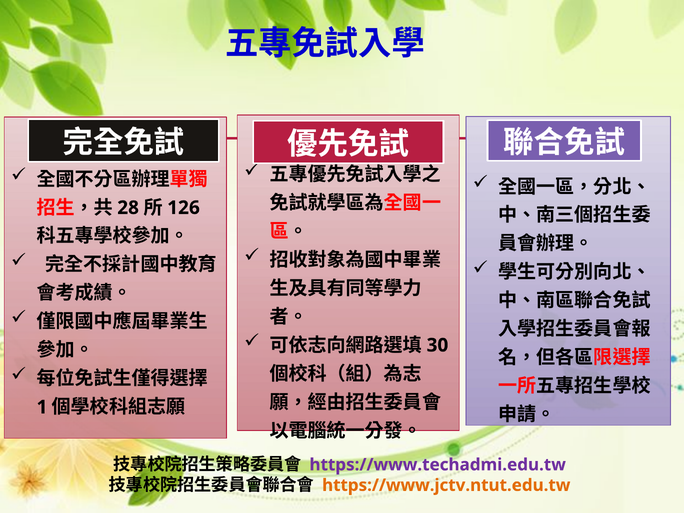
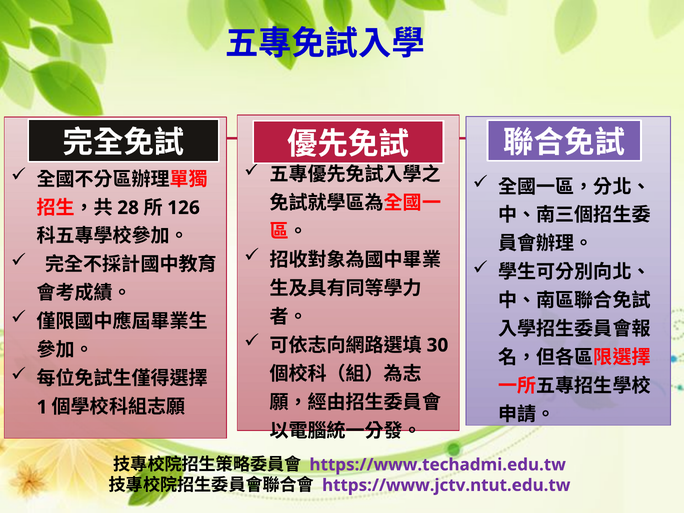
https://www.jctv.ntut.edu.tw colour: orange -> purple
